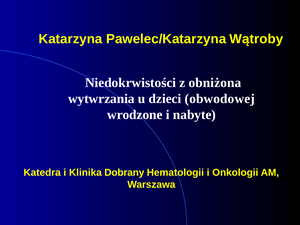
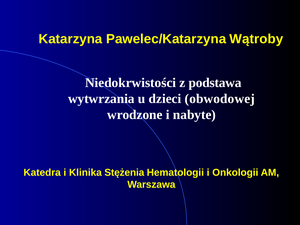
obniżona: obniżona -> podstawa
Dobrany: Dobrany -> Stężenia
